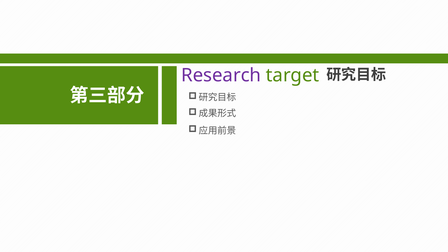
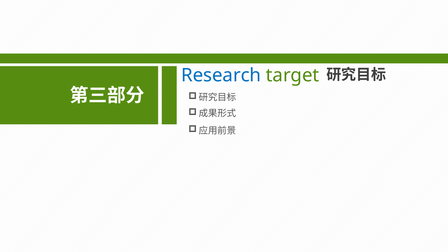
Research colour: purple -> blue
